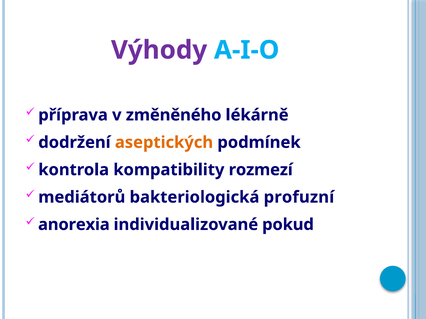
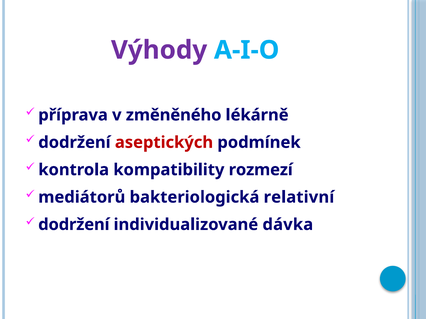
aseptických colour: orange -> red
profuzní: profuzní -> relativní
anorexia at (74, 225): anorexia -> dodržení
pokud: pokud -> dávka
